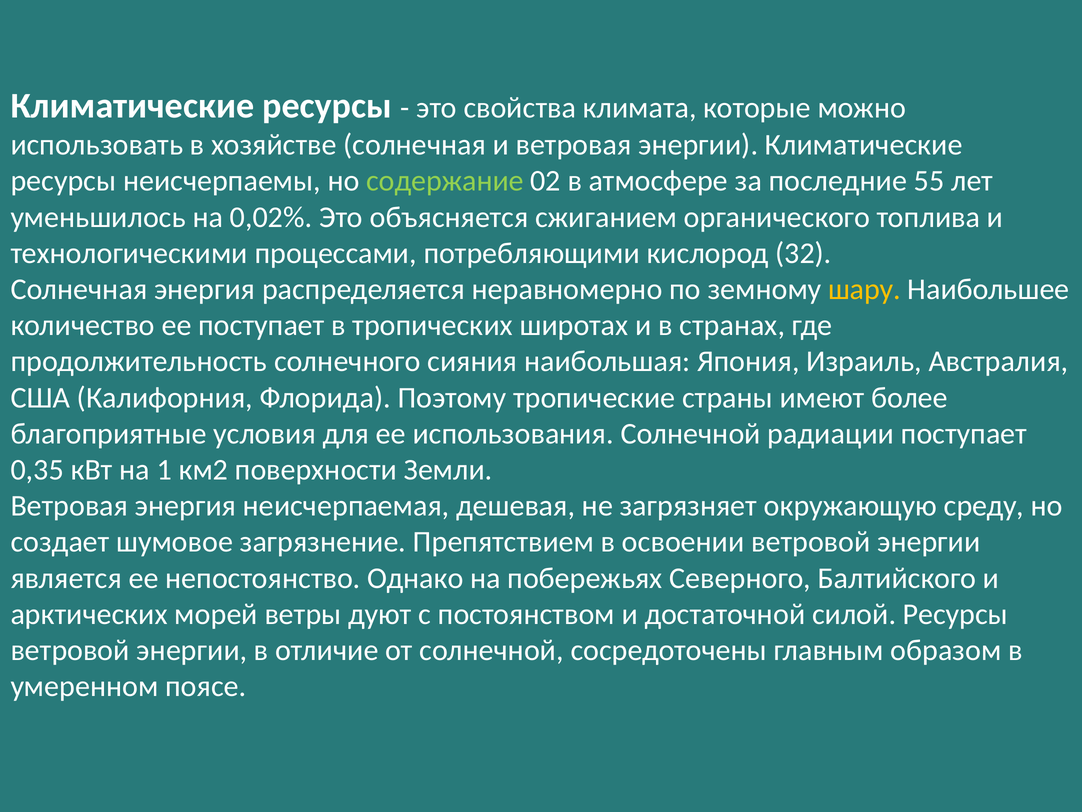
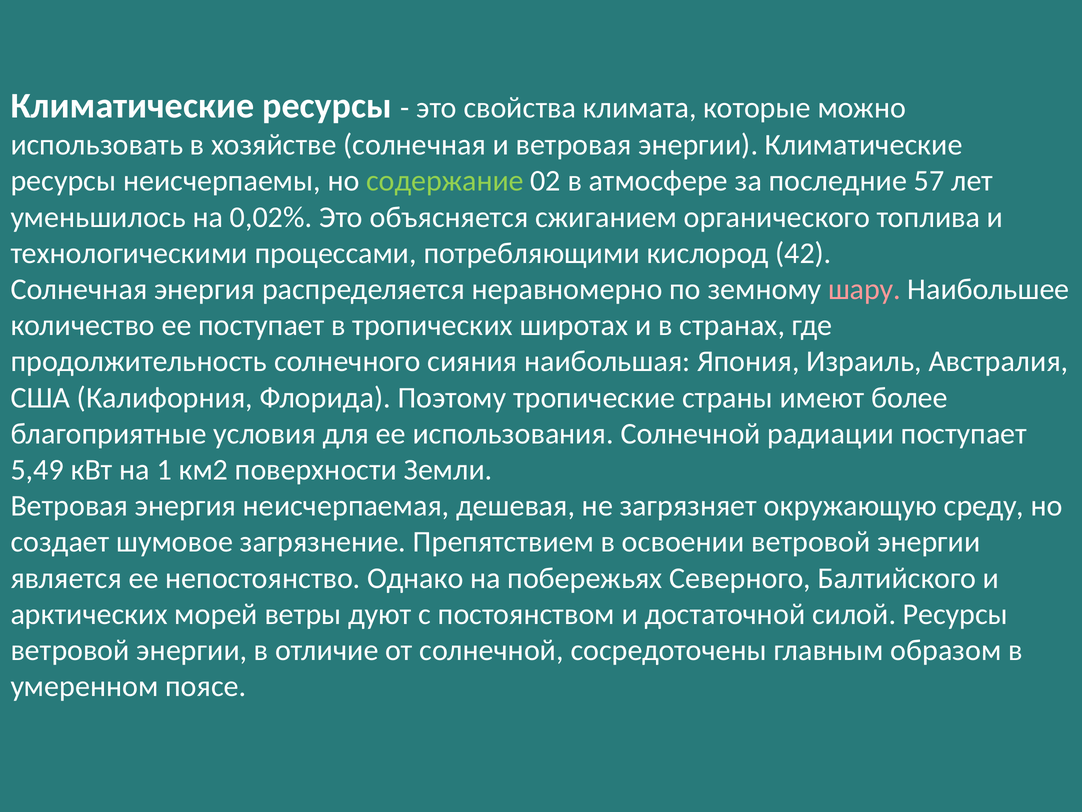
55: 55 -> 57
32: 32 -> 42
шару colour: yellow -> pink
0,35: 0,35 -> 5,49
